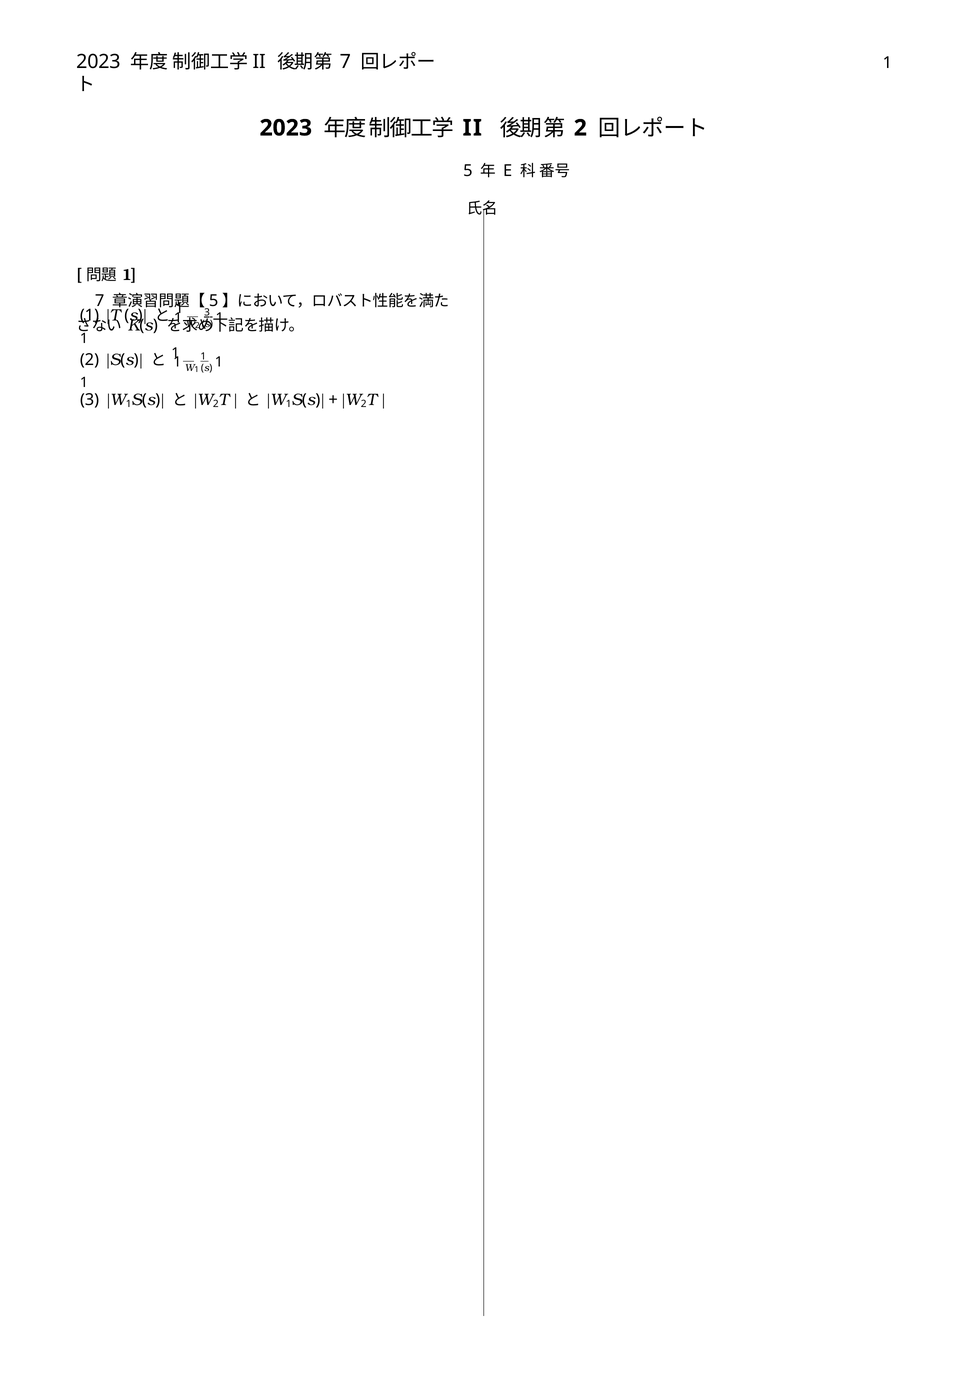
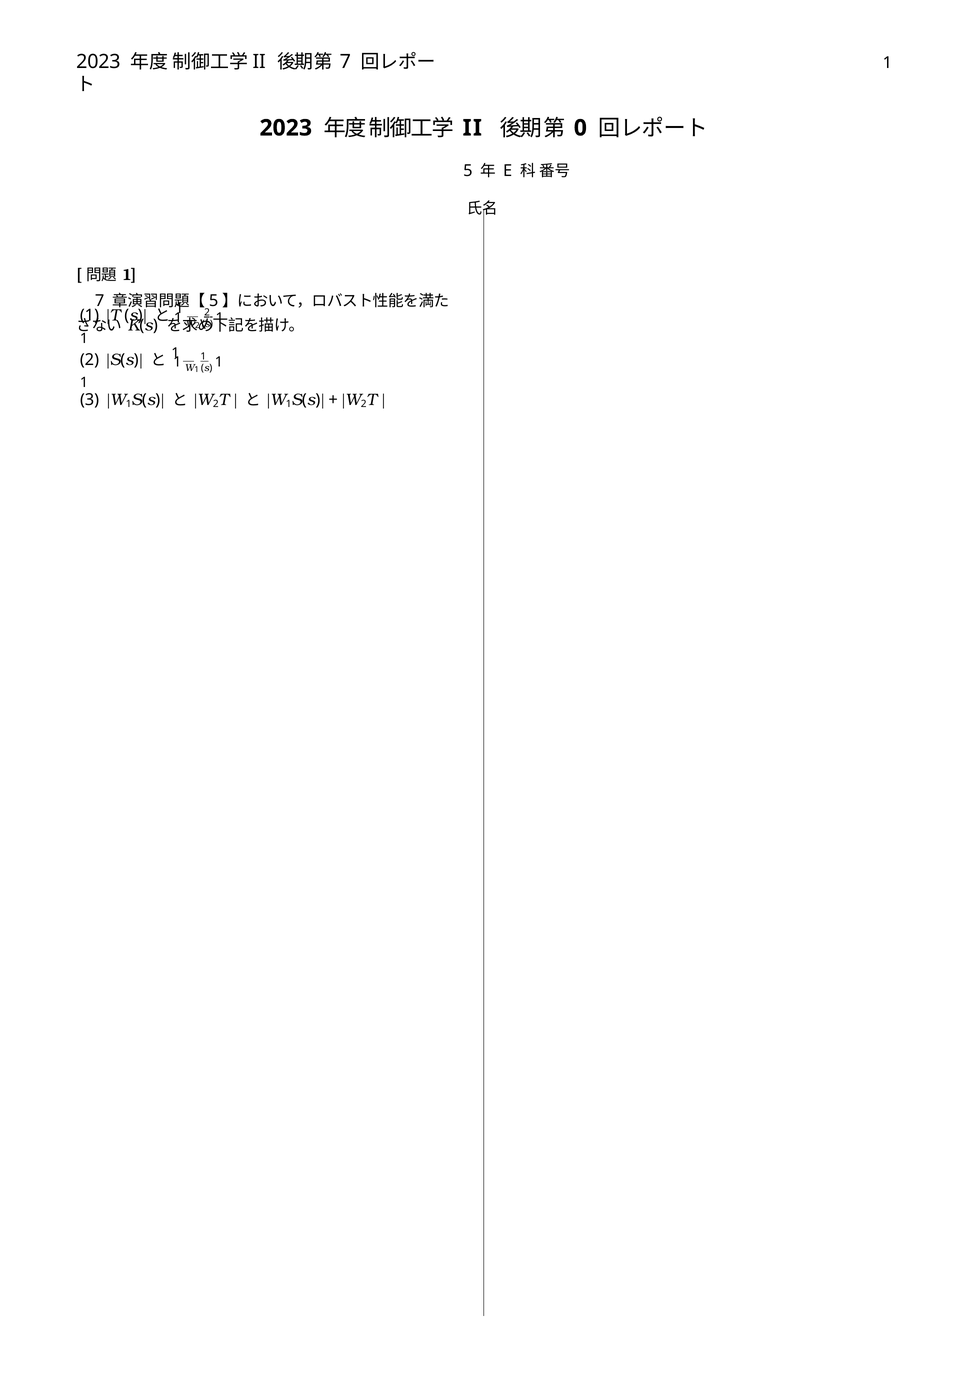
2 at (580, 128): 2 -> 0
3 at (207, 312): 3 -> 2
